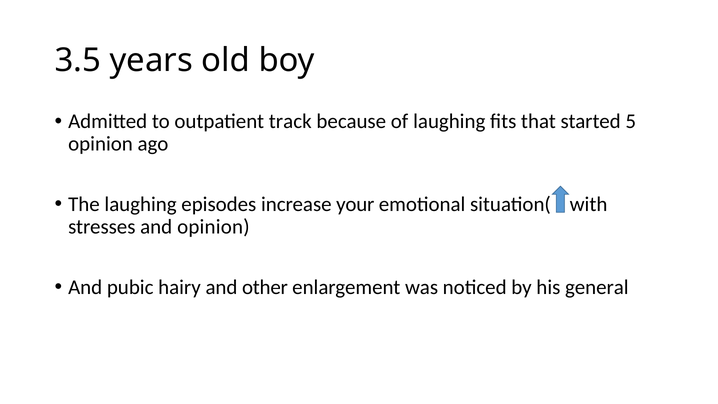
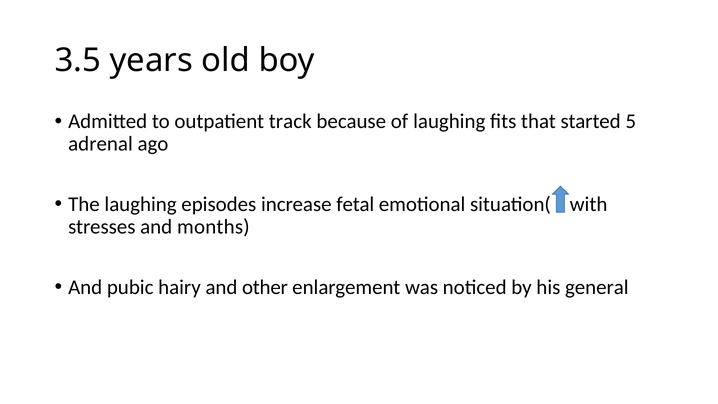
opinion at (101, 144): opinion -> adrenal
your: your -> fetal
and opinion: opinion -> months
